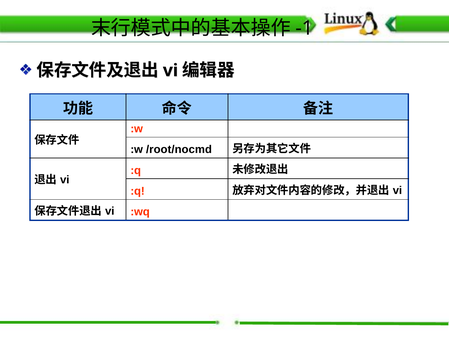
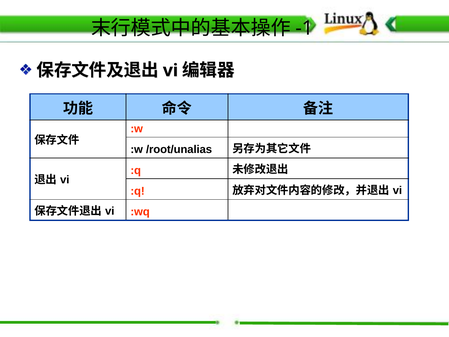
/root/nocmd: /root/nocmd -> /root/unalias
